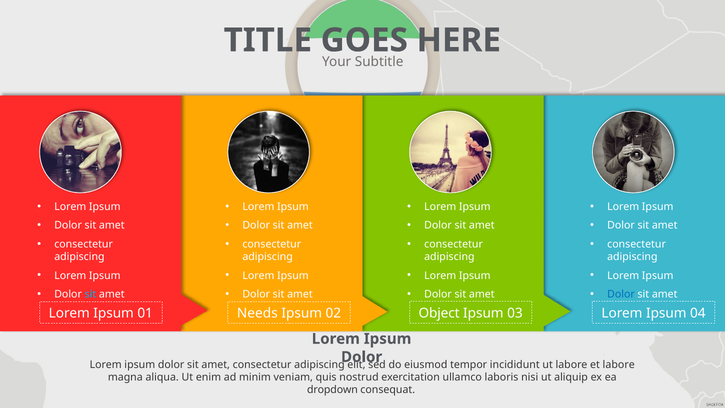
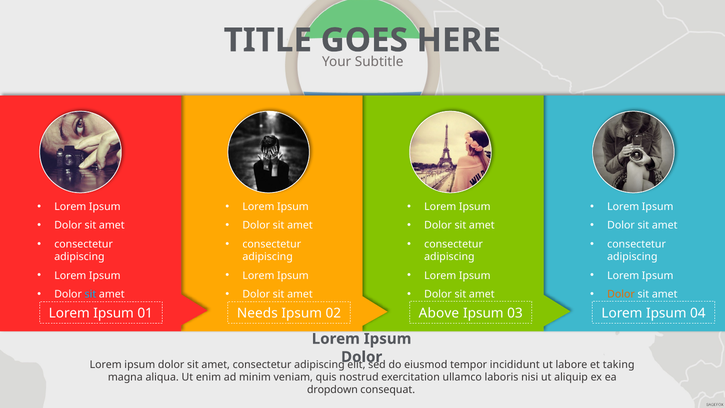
Dolor at (621, 294) colour: blue -> orange
Object: Object -> Above
et labore: labore -> taking
